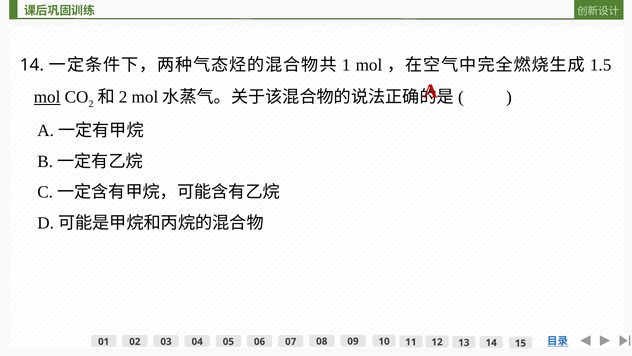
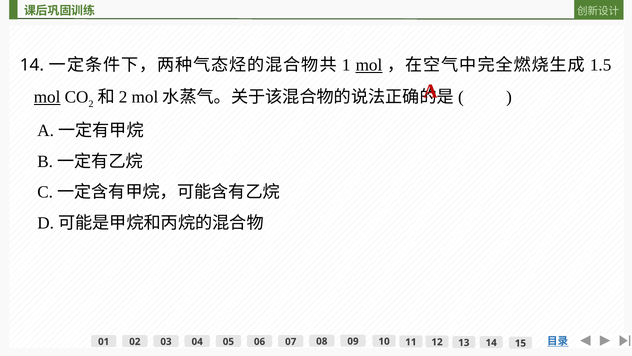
mol at (369, 65) underline: none -> present
